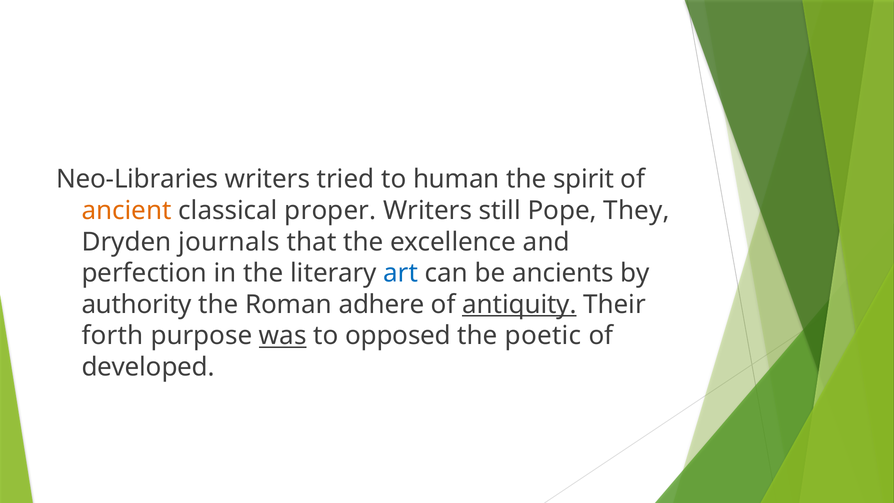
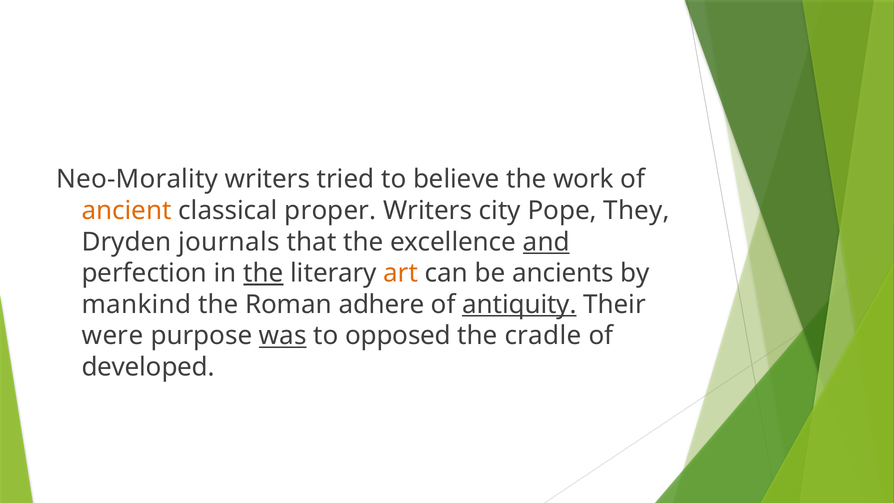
Neo-Libraries: Neo-Libraries -> Neo-Morality
human: human -> believe
spirit: spirit -> work
still: still -> city
and underline: none -> present
the at (263, 273) underline: none -> present
art colour: blue -> orange
authority: authority -> mankind
forth: forth -> were
poetic: poetic -> cradle
